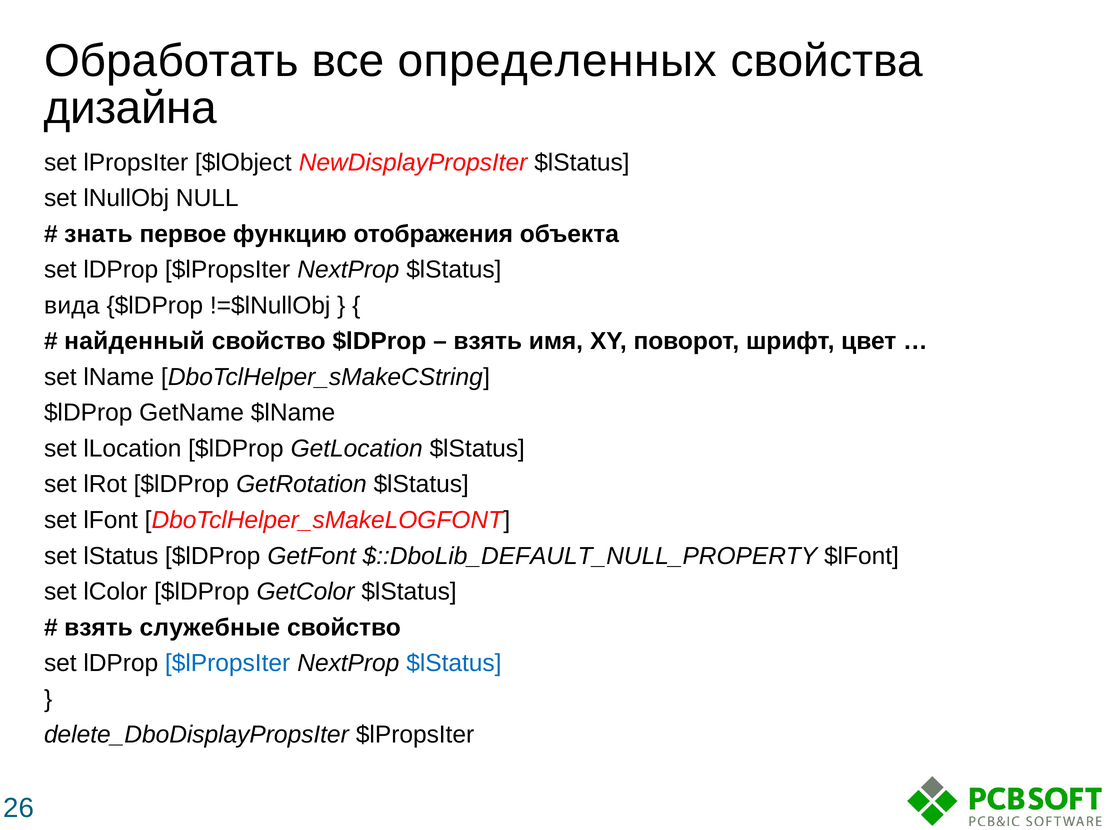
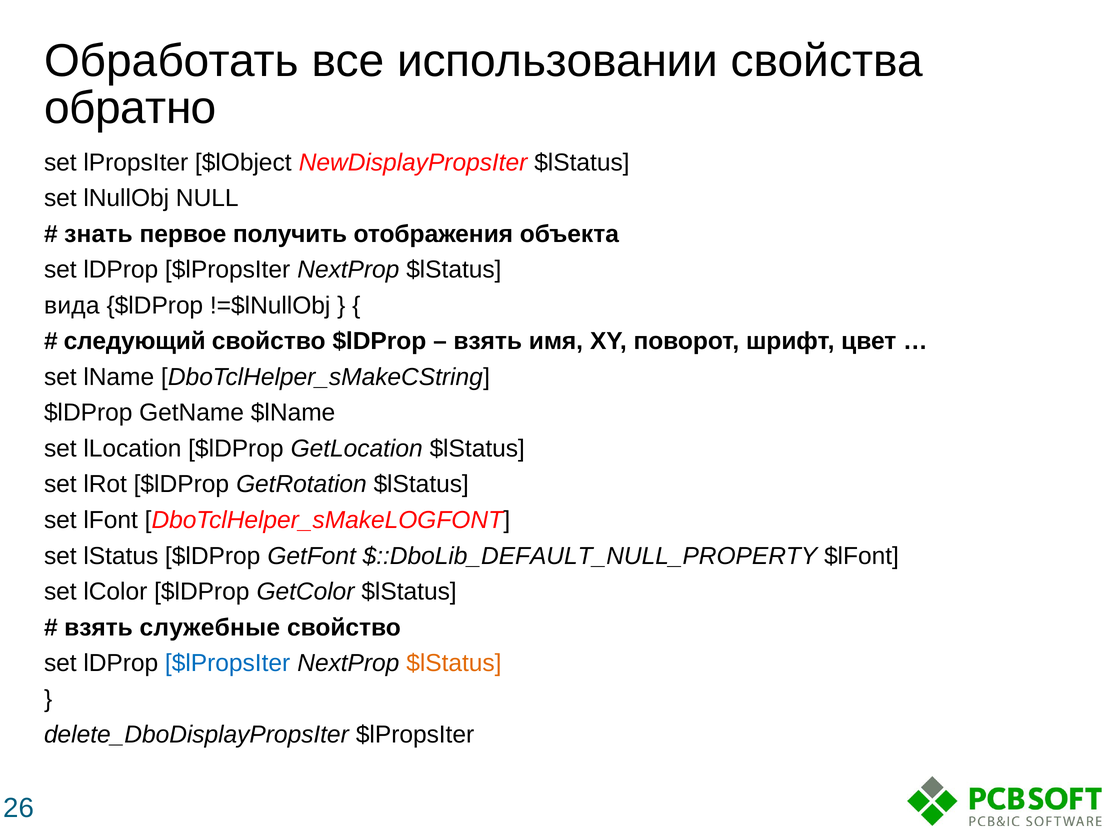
определенных: определенных -> использовании
дизайна: дизайна -> обратно
функцию: функцию -> получить
найденный: найденный -> следующий
$lStatus at (454, 663) colour: blue -> orange
